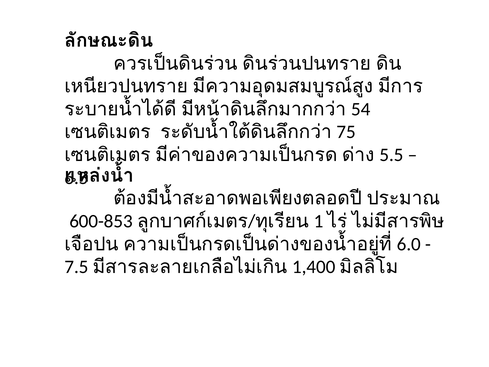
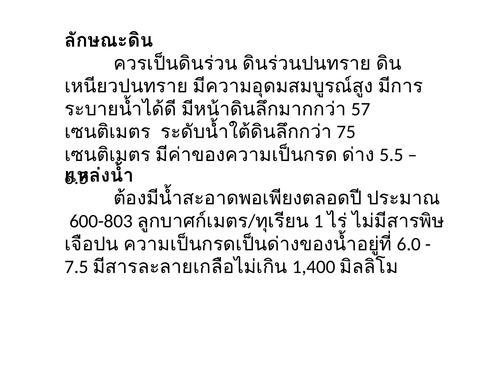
54: 54 -> 57
600-853: 600-853 -> 600-803
